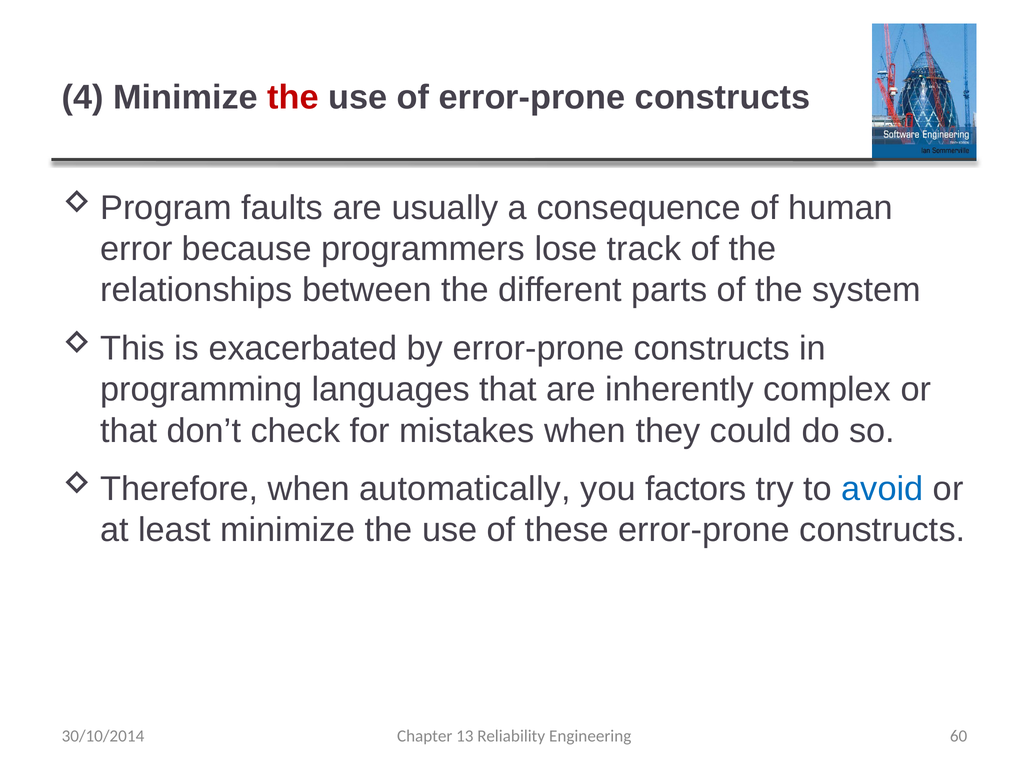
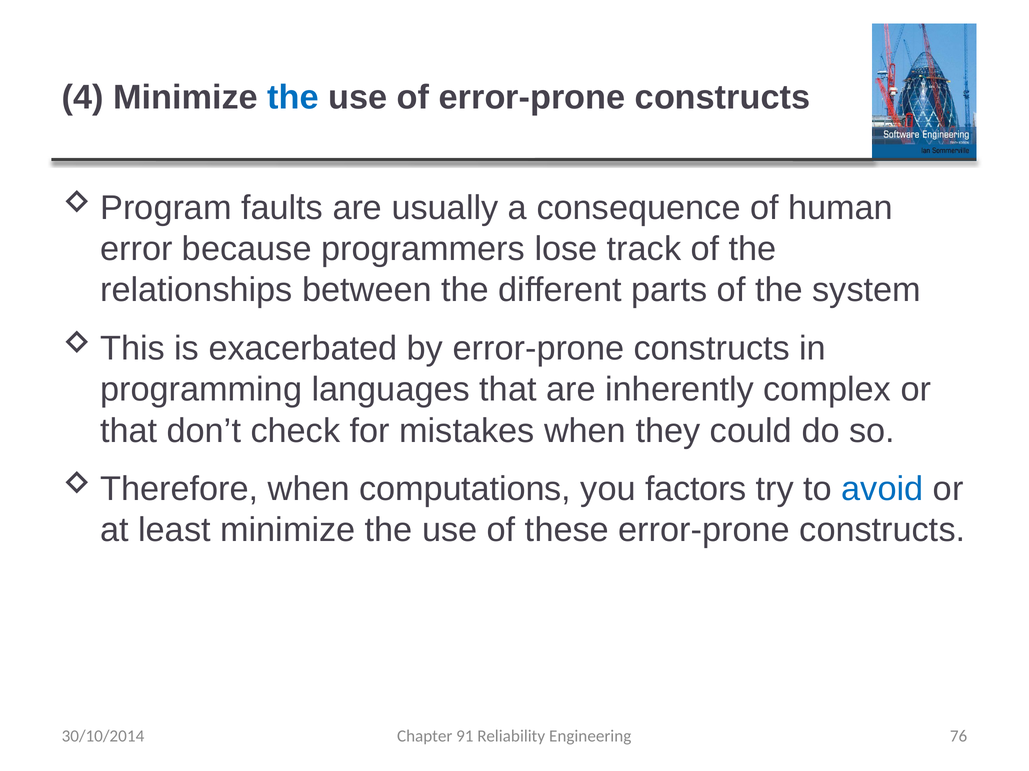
the at (293, 98) colour: red -> blue
automatically: automatically -> computations
13: 13 -> 91
60: 60 -> 76
